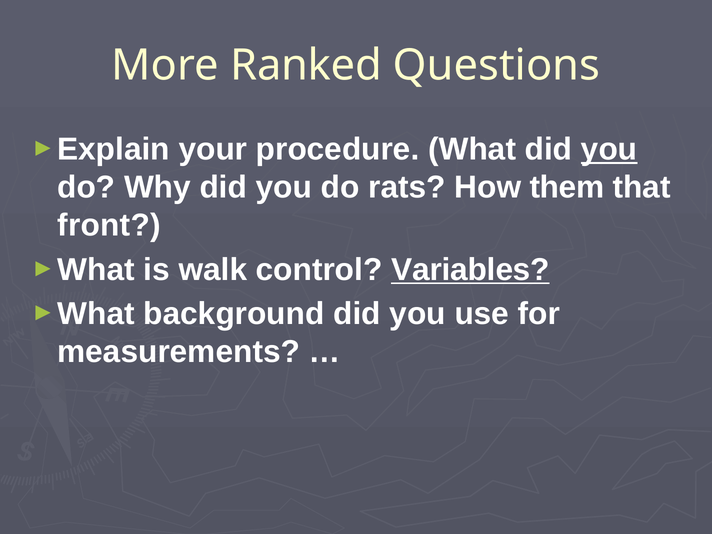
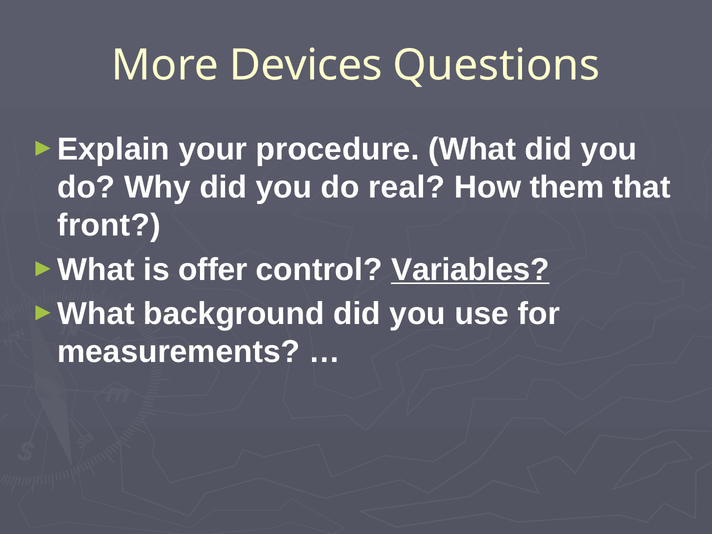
Ranked: Ranked -> Devices
you at (609, 149) underline: present -> none
rats: rats -> real
walk: walk -> offer
